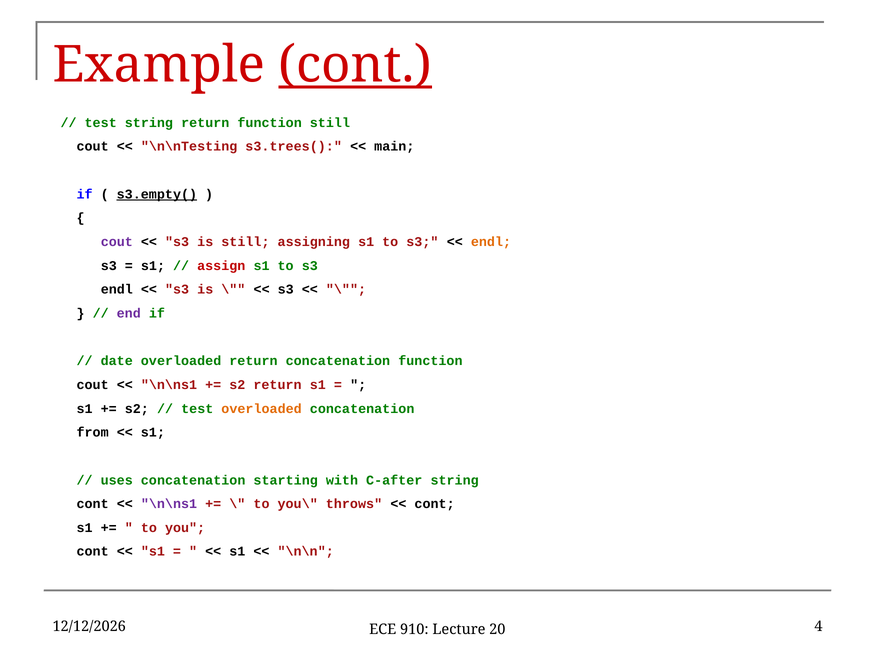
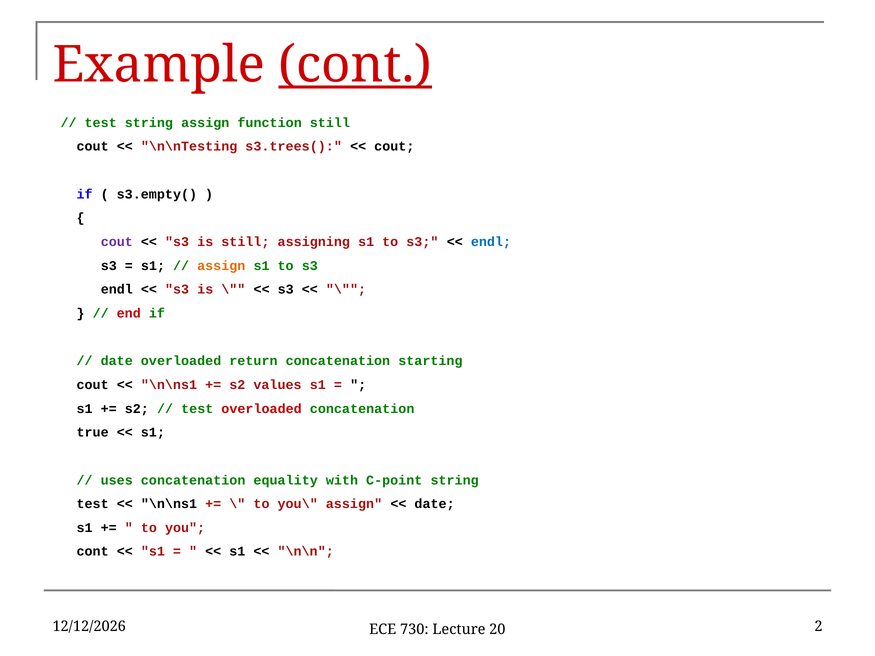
string return: return -> assign
main at (394, 147): main -> cout
s3.empty( underline: present -> none
endl at (491, 242) colour: orange -> blue
assign at (221, 266) colour: red -> orange
end colour: purple -> red
concatenation function: function -> starting
s2 return: return -> values
overloaded at (262, 409) colour: orange -> red
from: from -> true
starting: starting -> equality
C-after: C-after -> C-point
cont at (93, 504): cont -> test
\n\ns1 at (169, 504) colour: purple -> black
you\ throws: throws -> assign
cont at (435, 504): cont -> date
910: 910 -> 730
4: 4 -> 2
